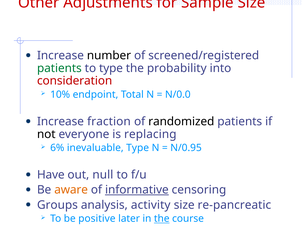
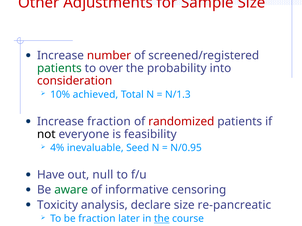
number colour: black -> red
to type: type -> over
endpoint: endpoint -> achieved
N/0.0: N/0.0 -> N/1.3
randomized colour: black -> red
replacing: replacing -> feasibility
6%: 6% -> 4%
inevaluable Type: Type -> Seed
aware colour: orange -> green
informative underline: present -> none
Groups: Groups -> Toxicity
activity: activity -> declare
be positive: positive -> fraction
